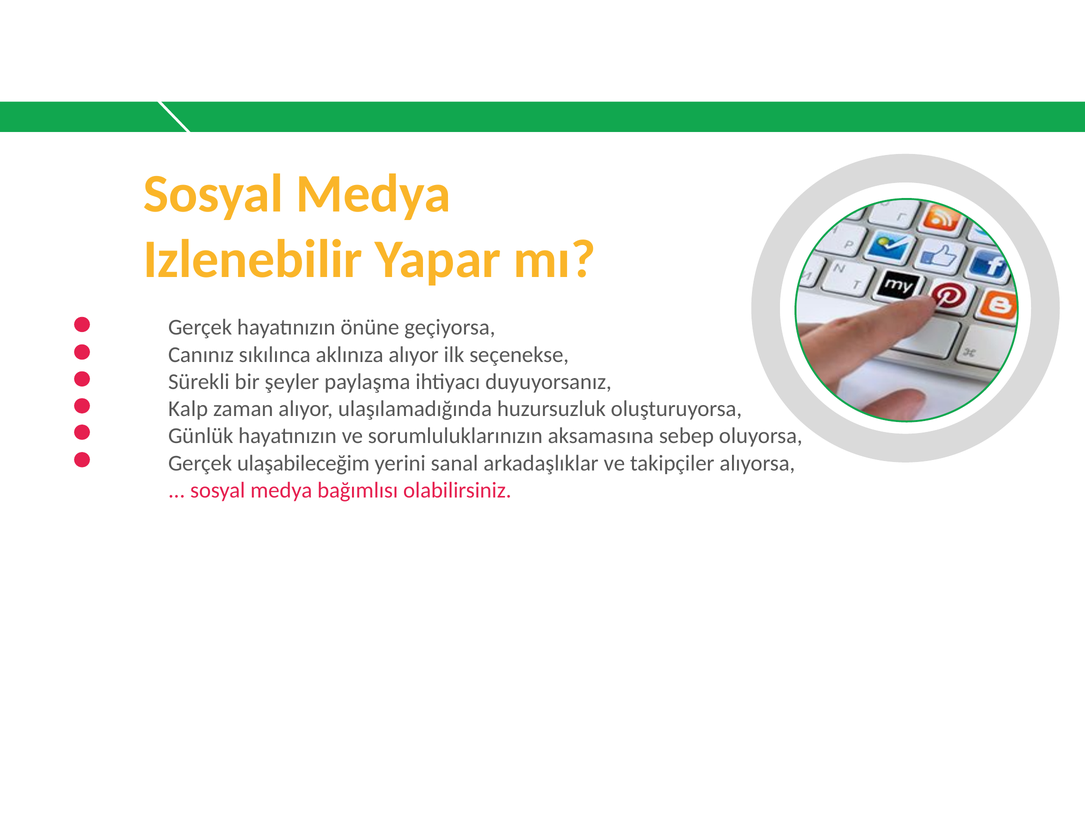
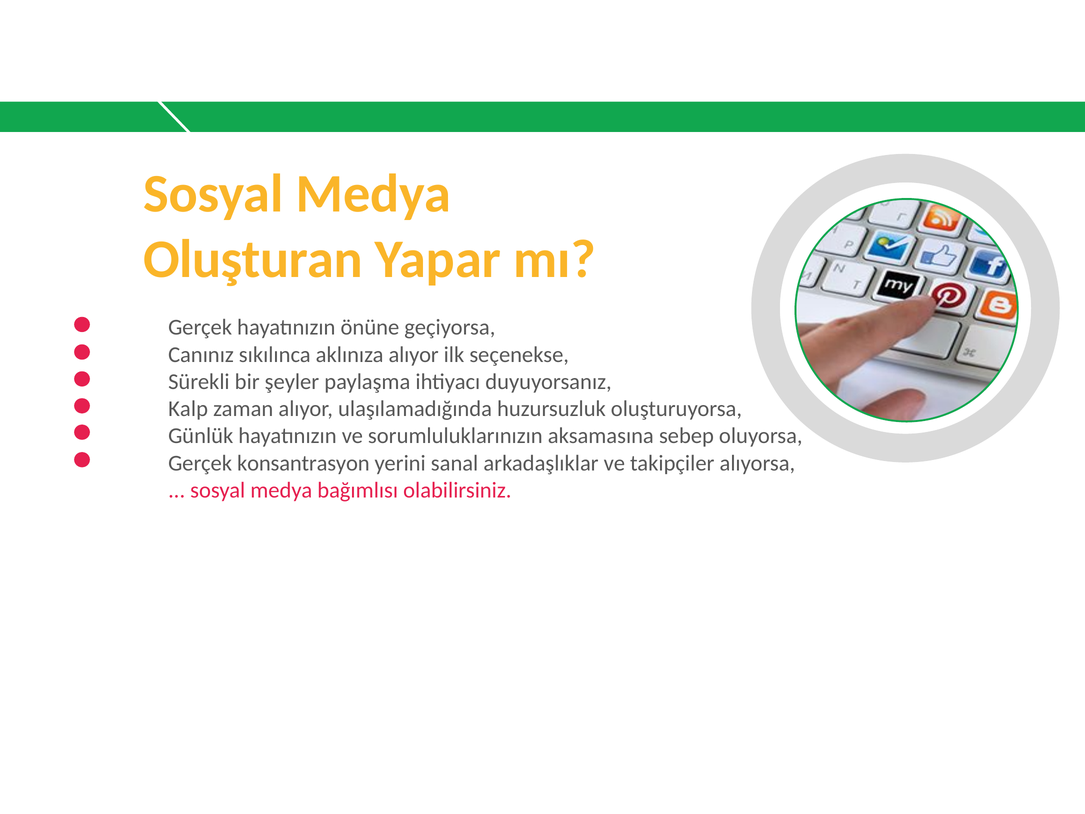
Izlenebilir: Izlenebilir -> Oluşturan
ulaşabileceğim: ulaşabileceğim -> konsantrasyon
